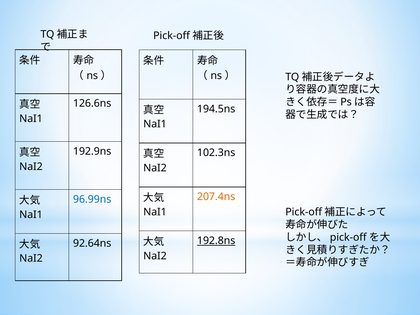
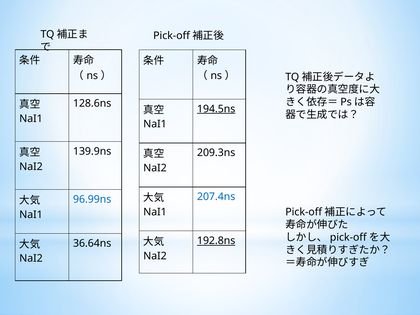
126.6ns: 126.6ns -> 128.6ns
194.5ns underline: none -> present
192.9ns: 192.9ns -> 139.9ns
102.3ns: 102.3ns -> 209.3ns
207.4ns colour: orange -> blue
92.64ns: 92.64ns -> 36.64ns
